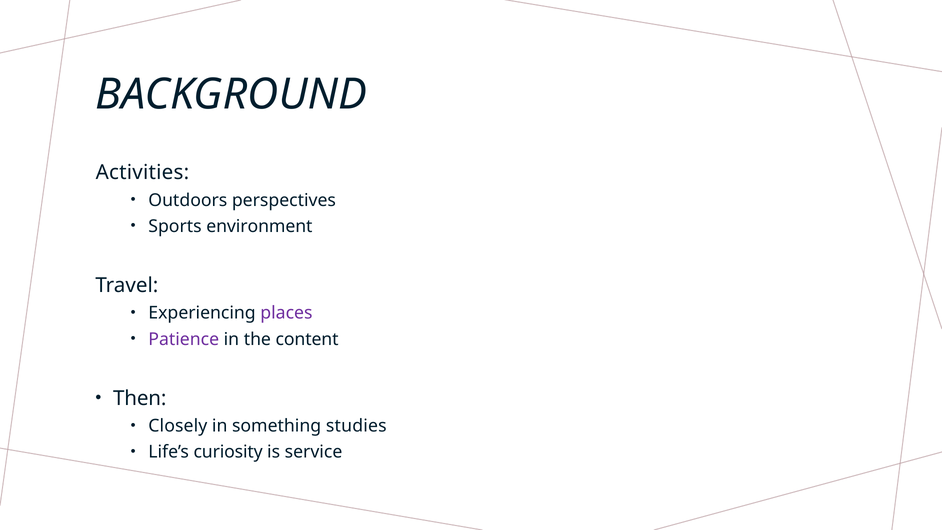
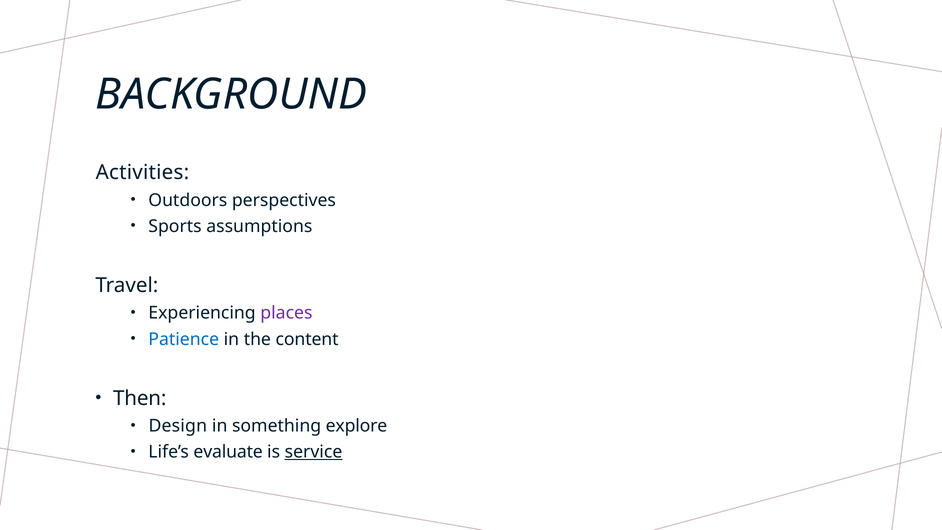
environment: environment -> assumptions
Patience colour: purple -> blue
Closely: Closely -> Design
studies: studies -> explore
curiosity: curiosity -> evaluate
service underline: none -> present
